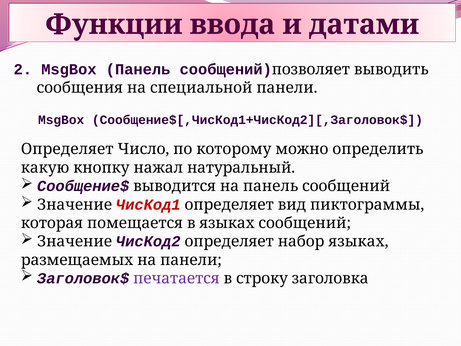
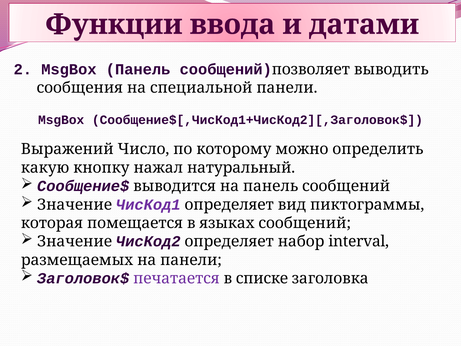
Определяет at (67, 149): Определяет -> Выражений
ЧисКод1 colour: red -> purple
набор языках: языках -> interval
строку: строку -> списке
